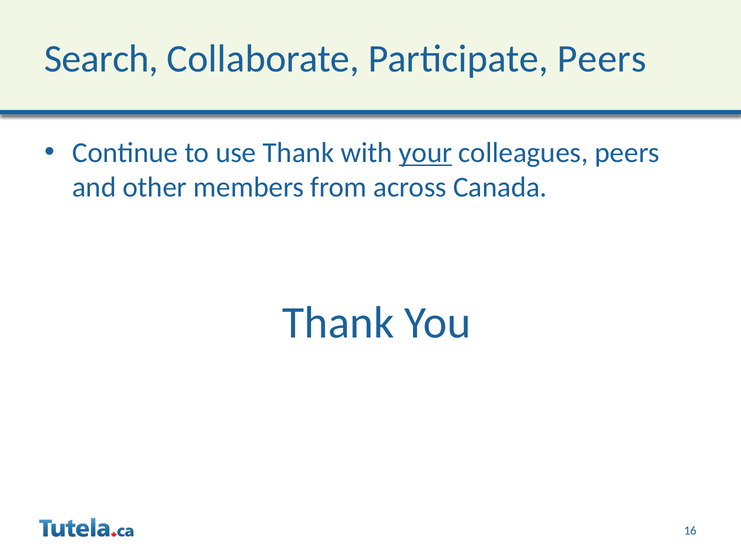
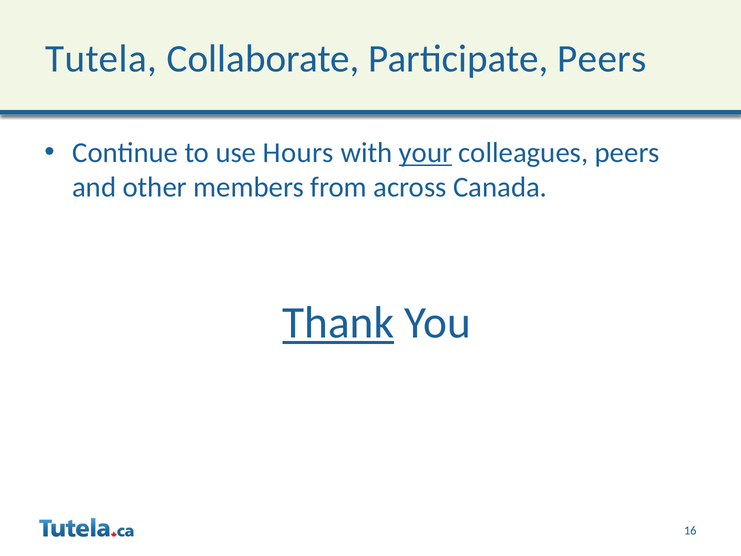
Search: Search -> Tutela
use Thank: Thank -> Hours
Thank at (338, 323) underline: none -> present
